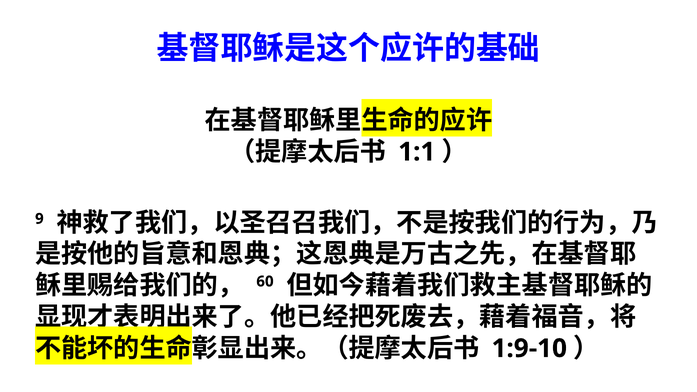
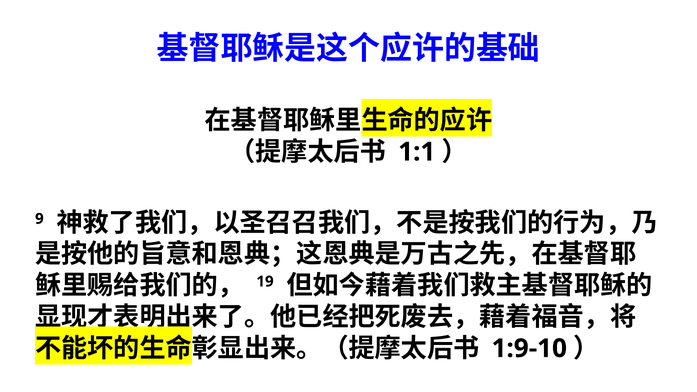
60: 60 -> 19
